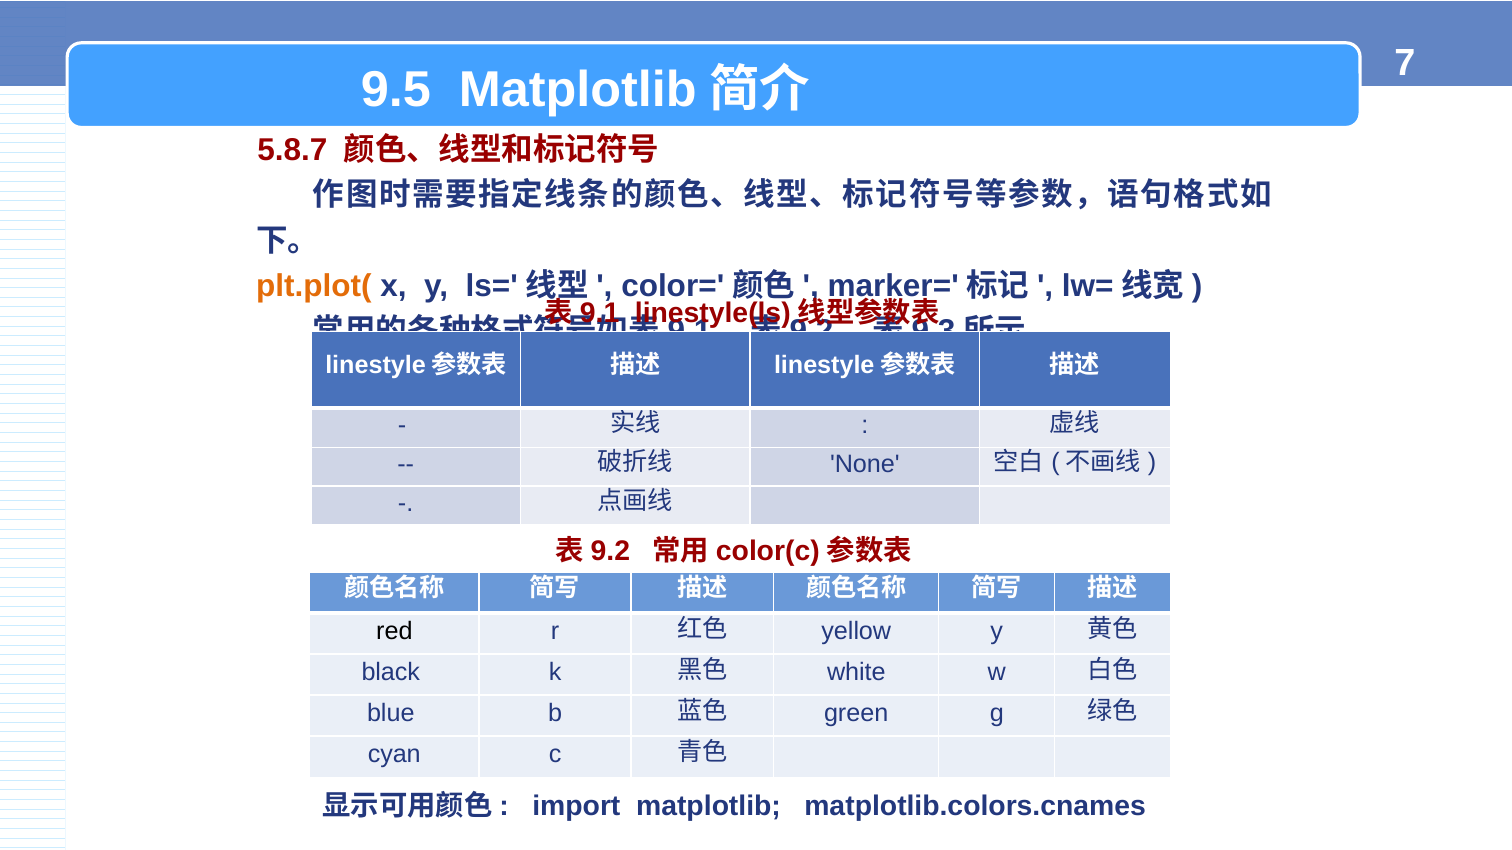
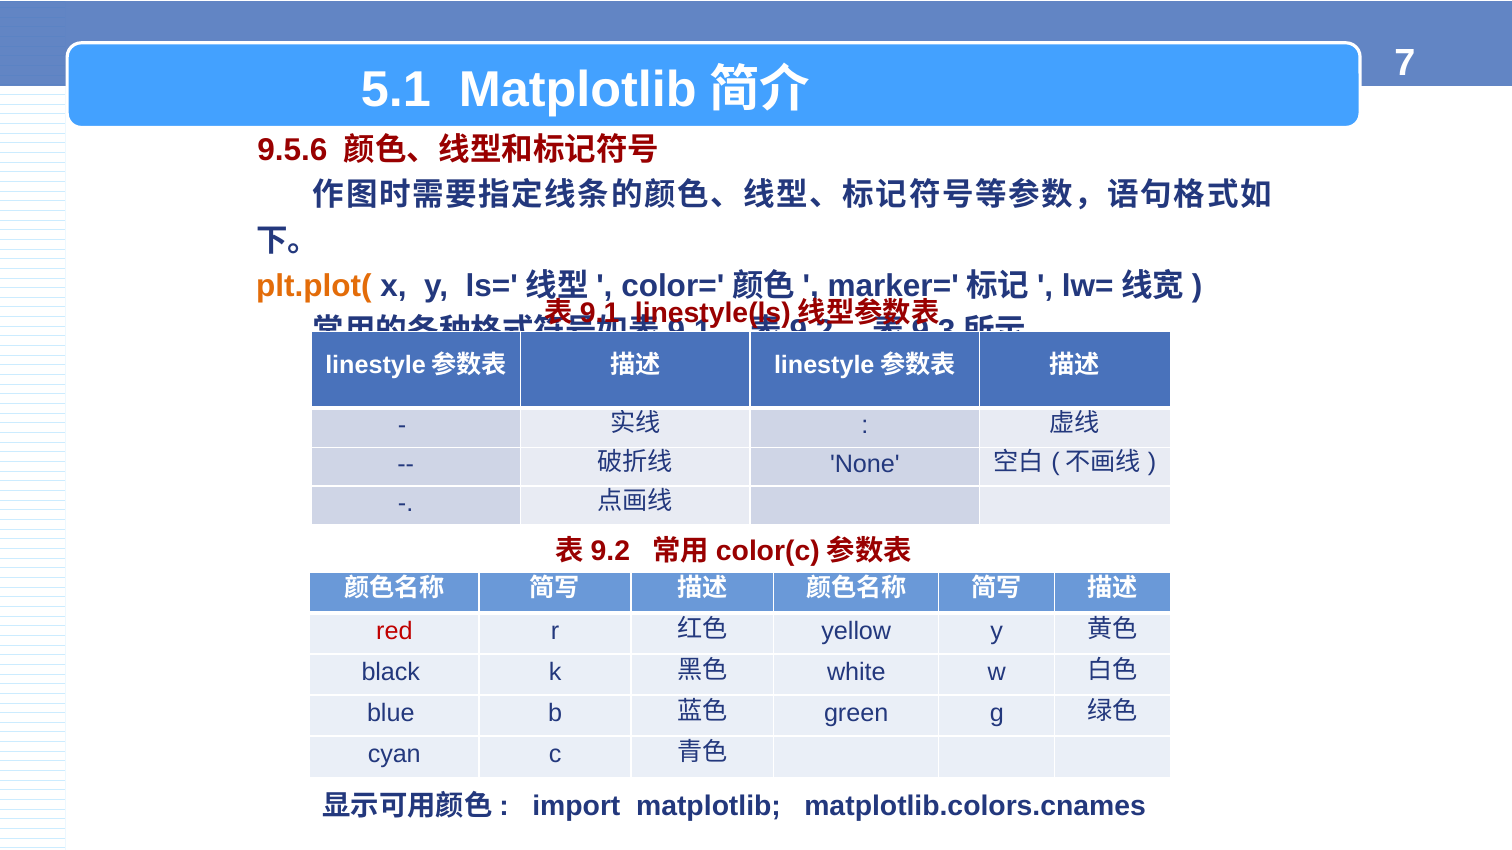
9.5: 9.5 -> 5.1
5.8.7: 5.8.7 -> 9.5.6
red colour: black -> red
